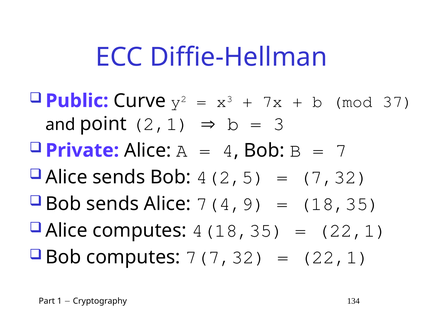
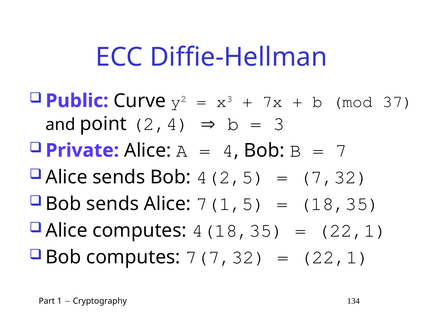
2,1: 2,1 -> 2,4
7(4,9: 7(4,9 -> 7(1,5
